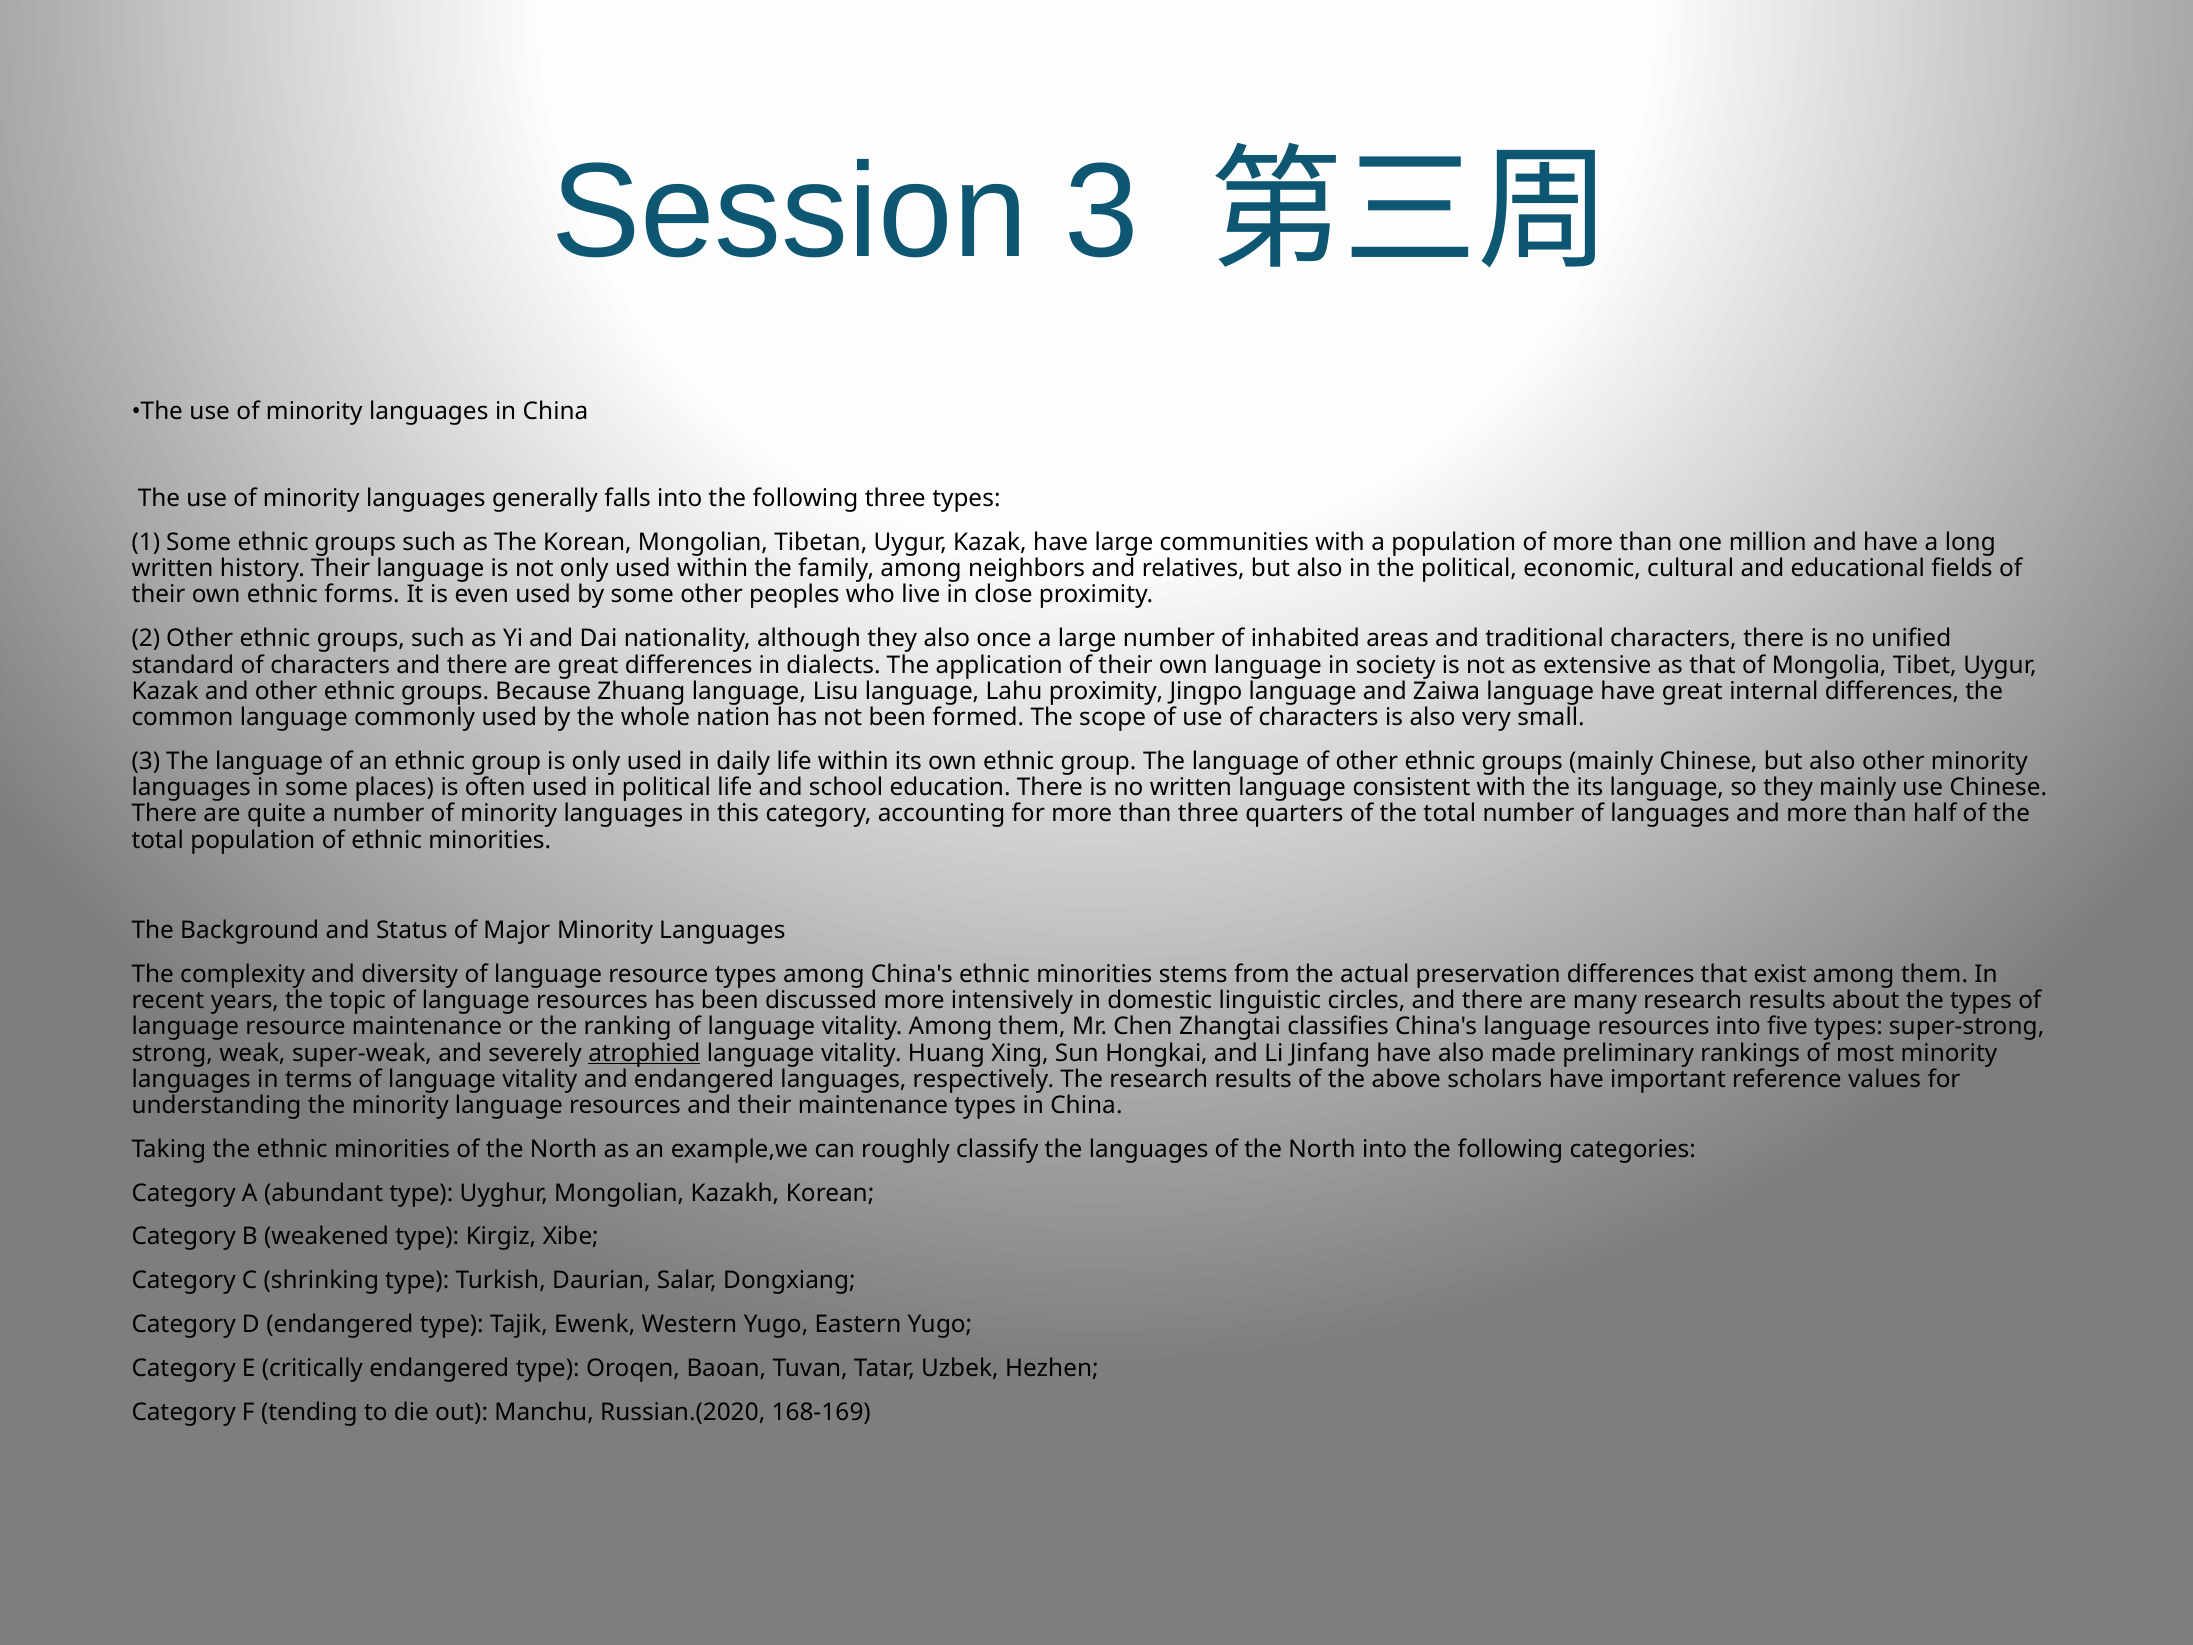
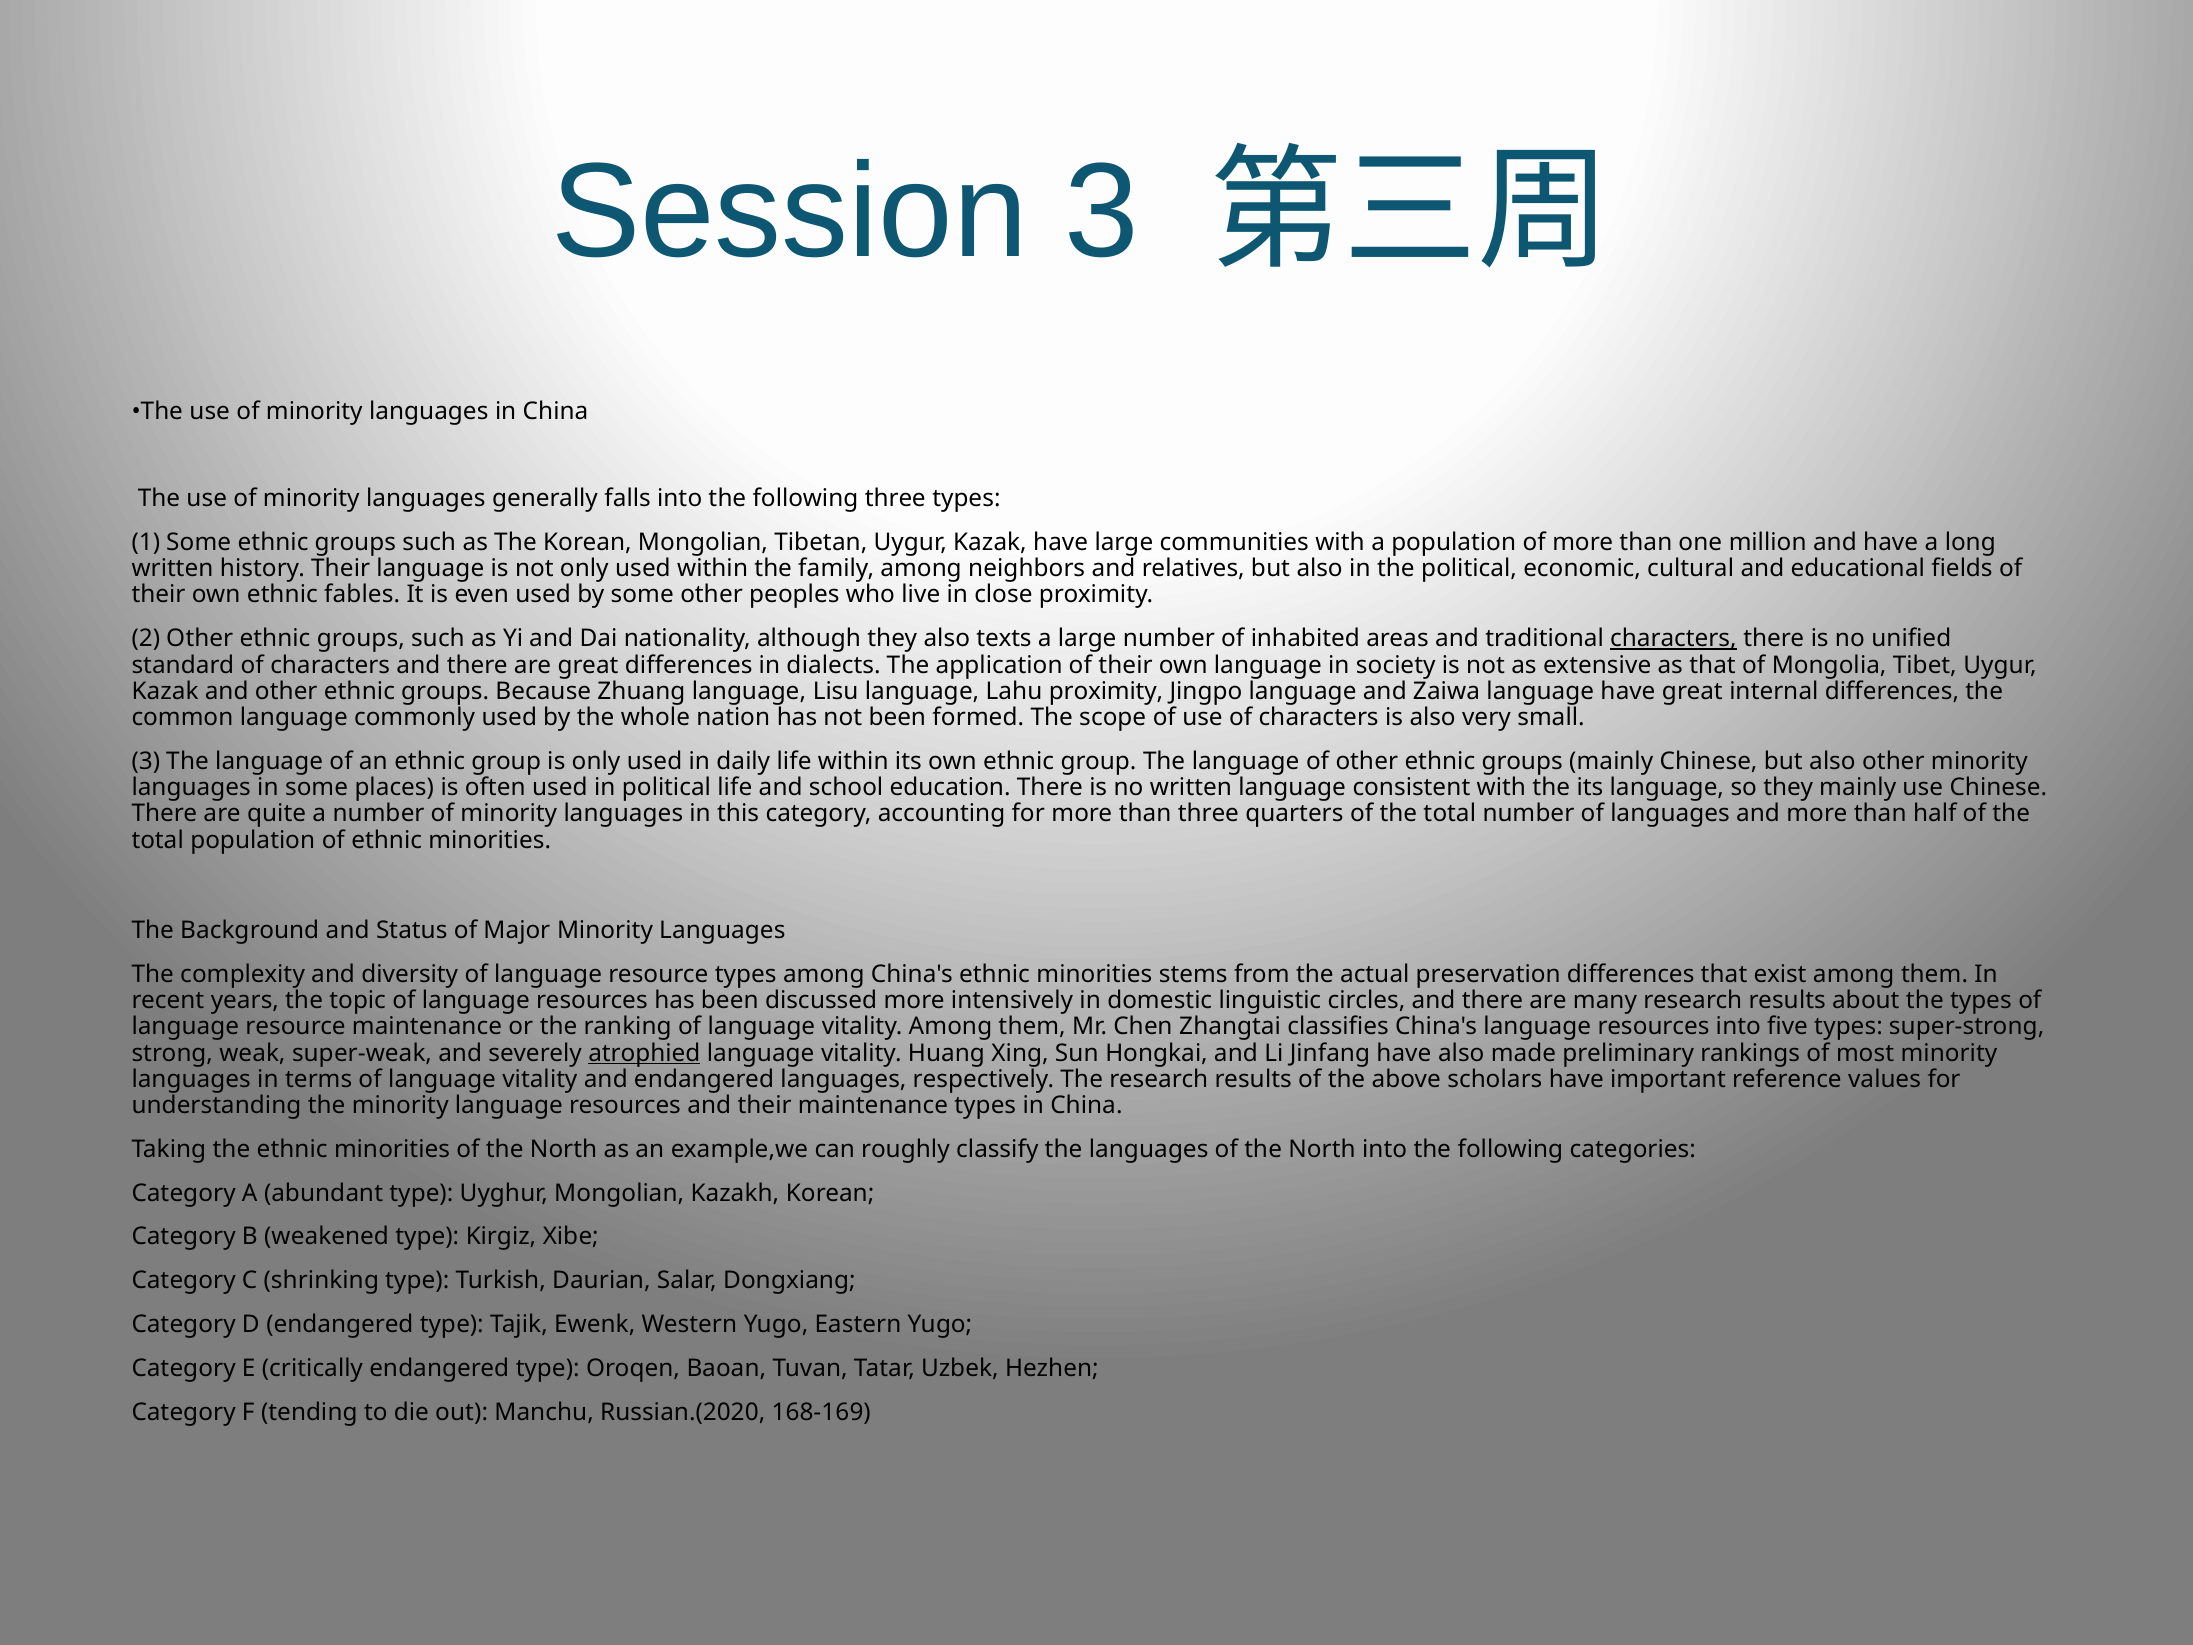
forms: forms -> fables
once: once -> texts
characters at (1673, 639) underline: none -> present
